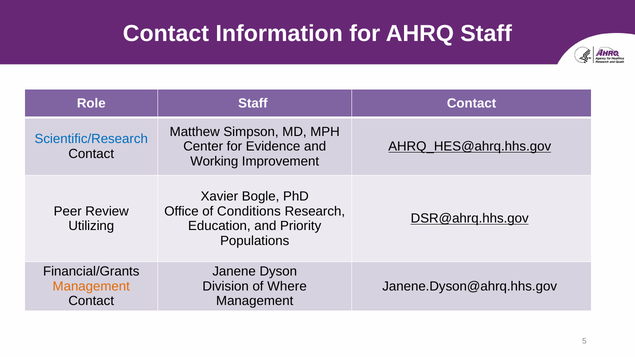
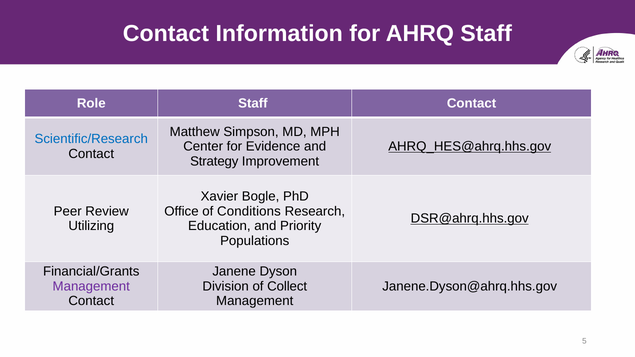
Working: Working -> Strategy
Management at (91, 286) colour: orange -> purple
Where: Where -> Collect
